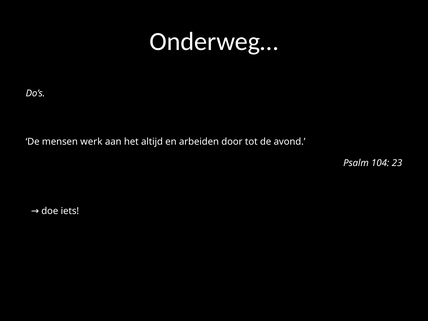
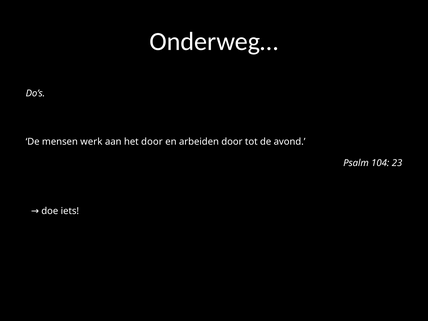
het altijd: altijd -> door
